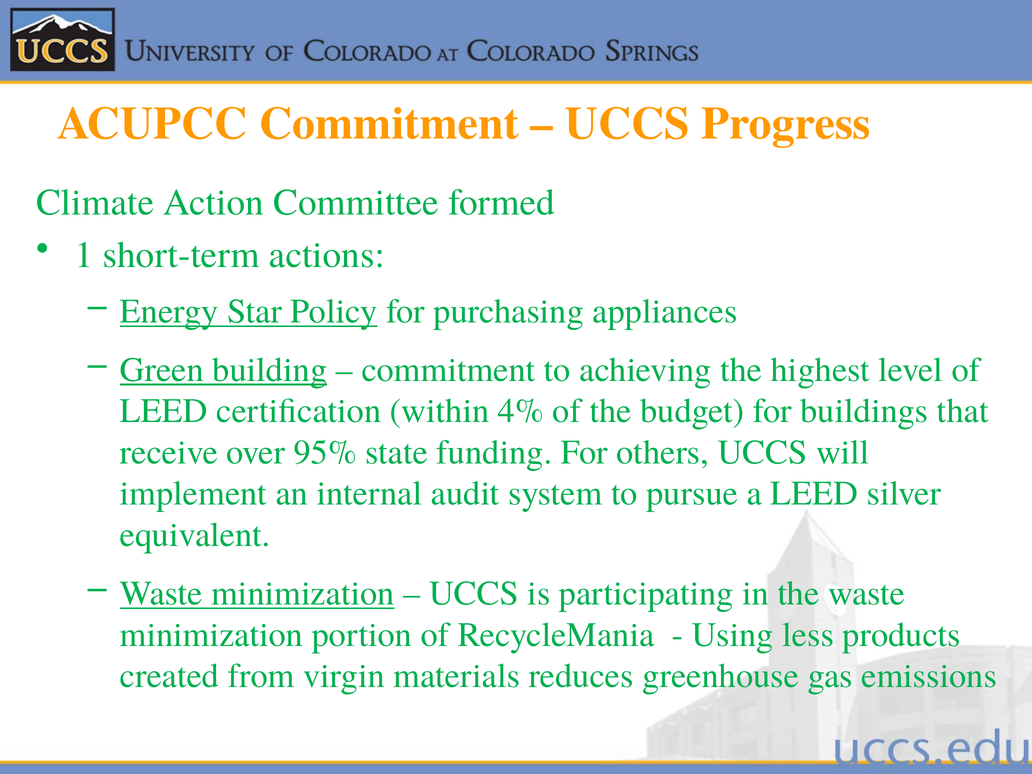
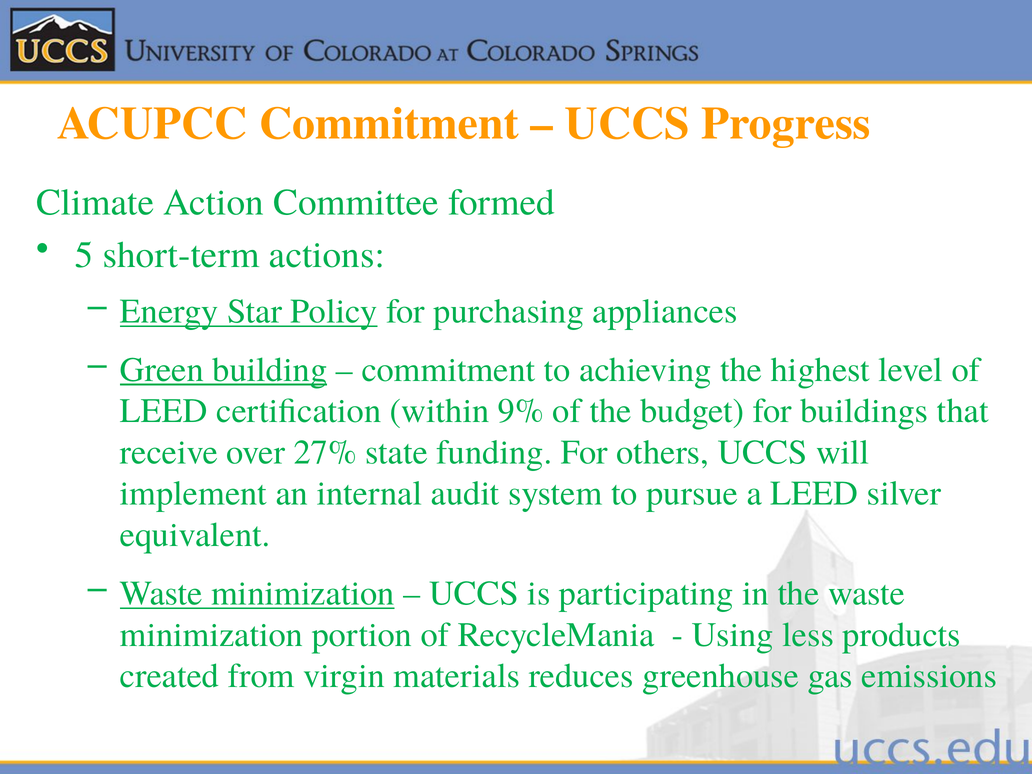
1: 1 -> 5
4%: 4% -> 9%
95%: 95% -> 27%
